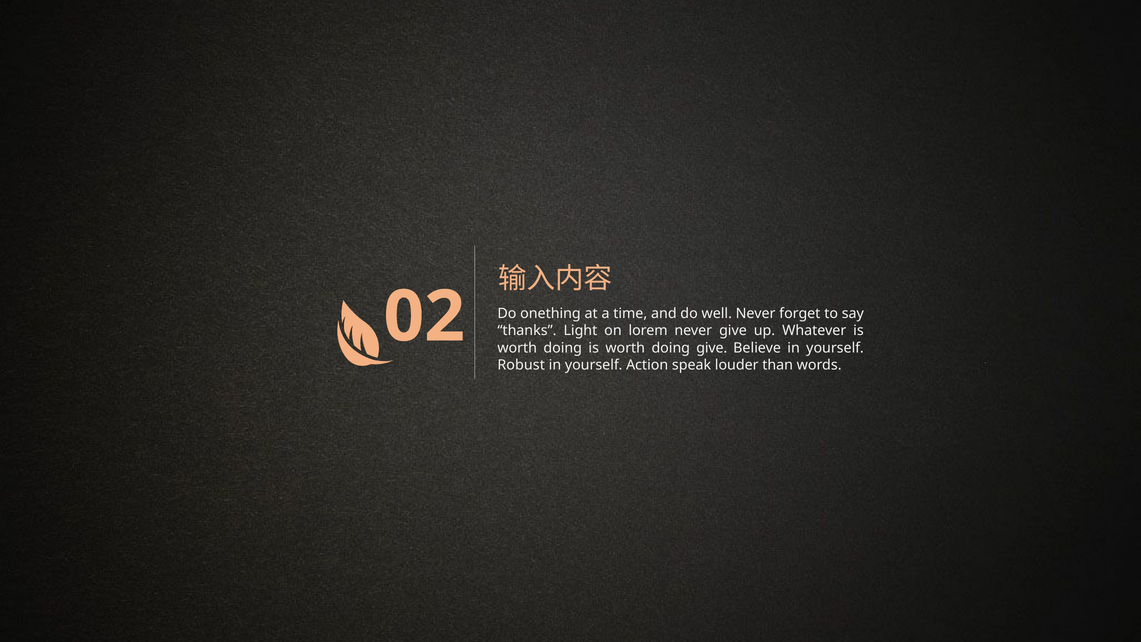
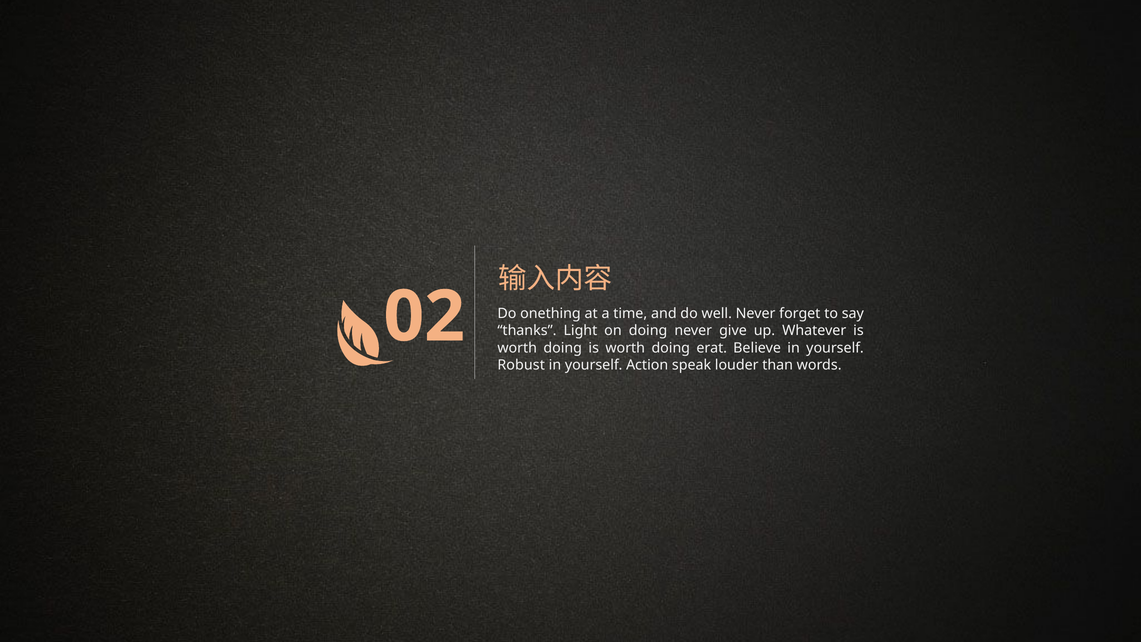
on lorem: lorem -> doing
doing give: give -> erat
